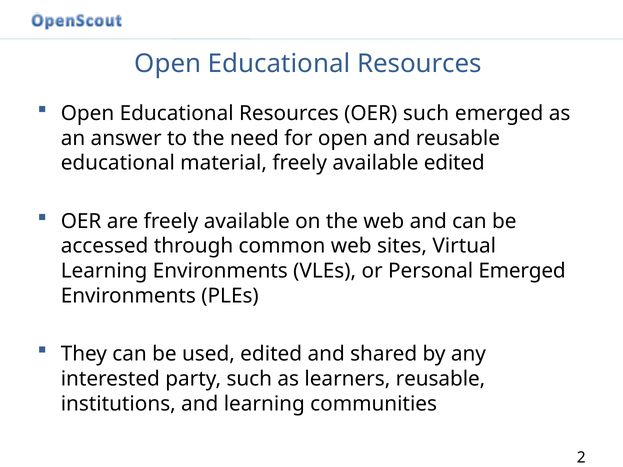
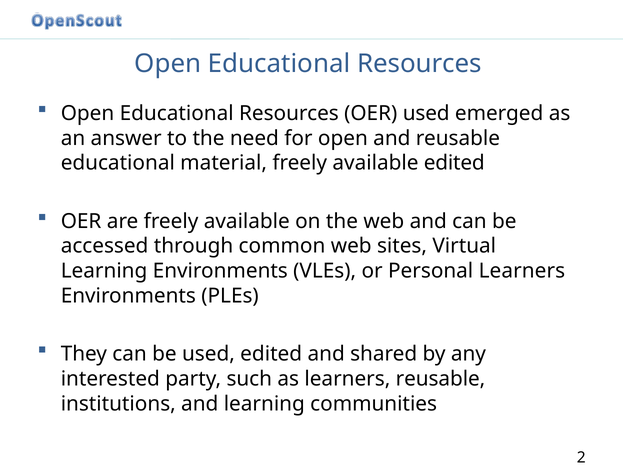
OER such: such -> used
Personal Emerged: Emerged -> Learners
